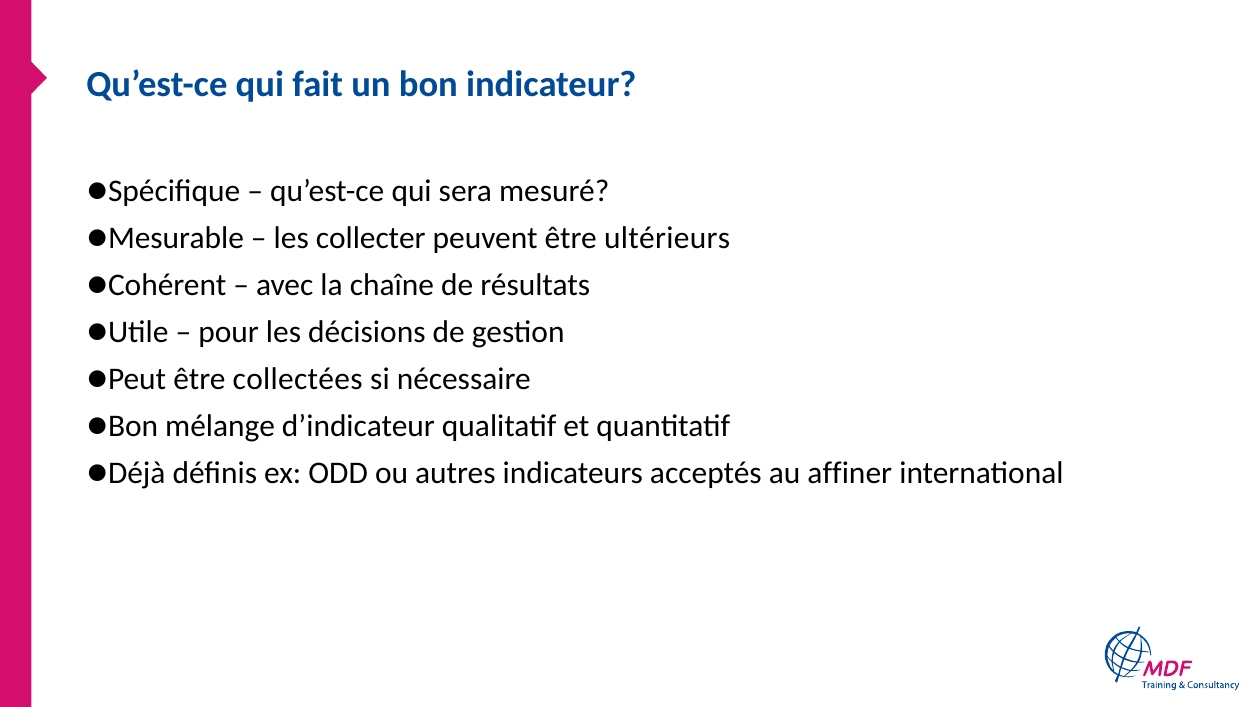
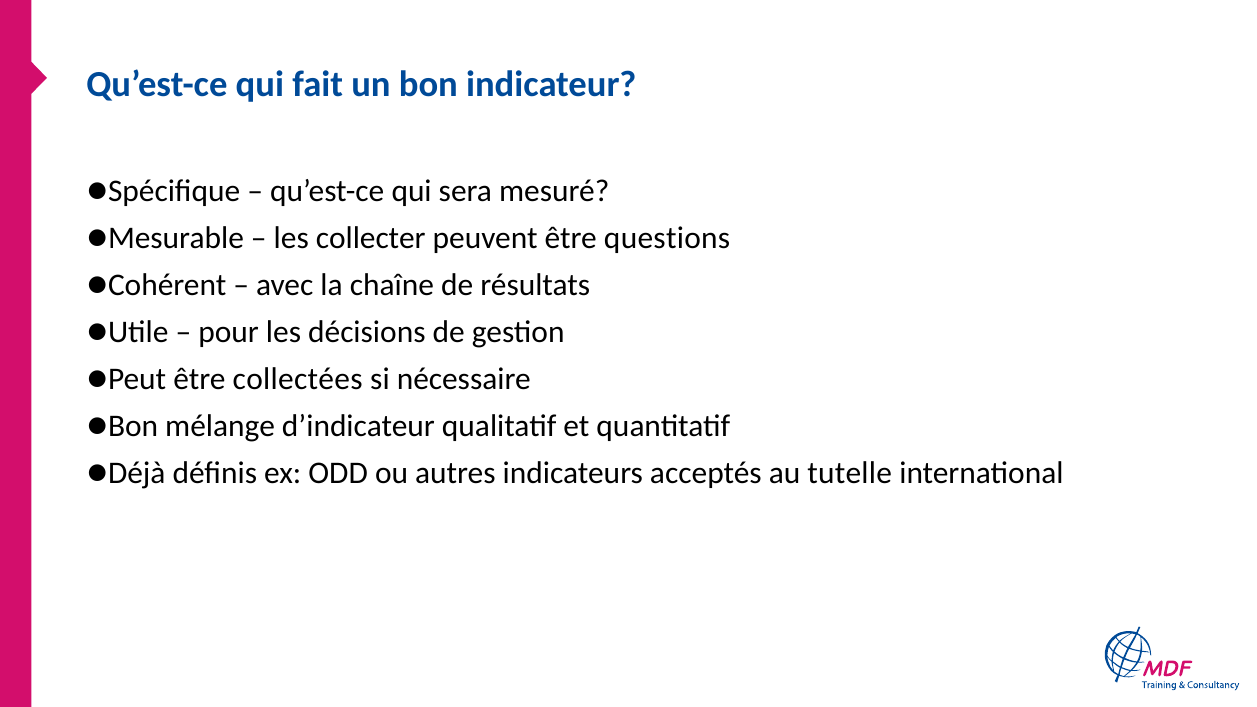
ultérieurs: ultérieurs -> questions
affiner: affiner -> tutelle
